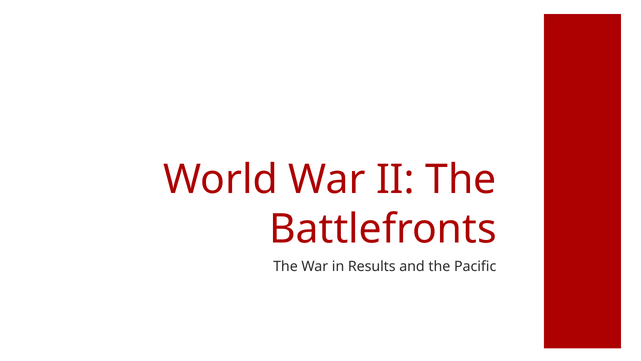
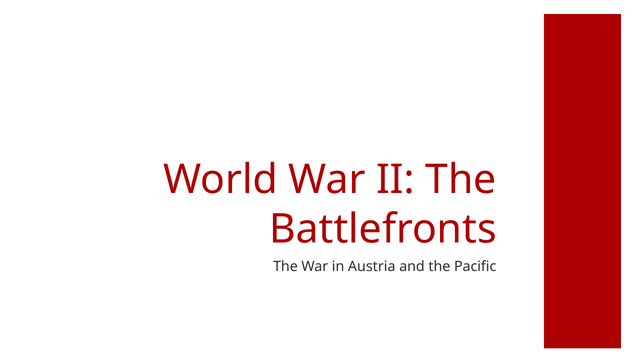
Results: Results -> Austria
